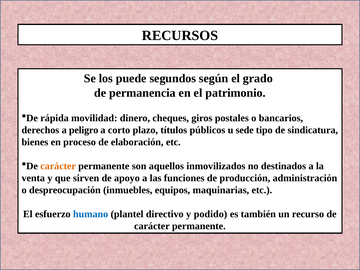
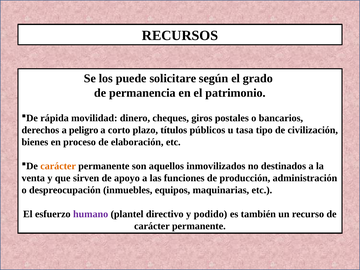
segundos: segundos -> solicitare
sede: sede -> tasa
sindicatura: sindicatura -> civilización
humano colour: blue -> purple
